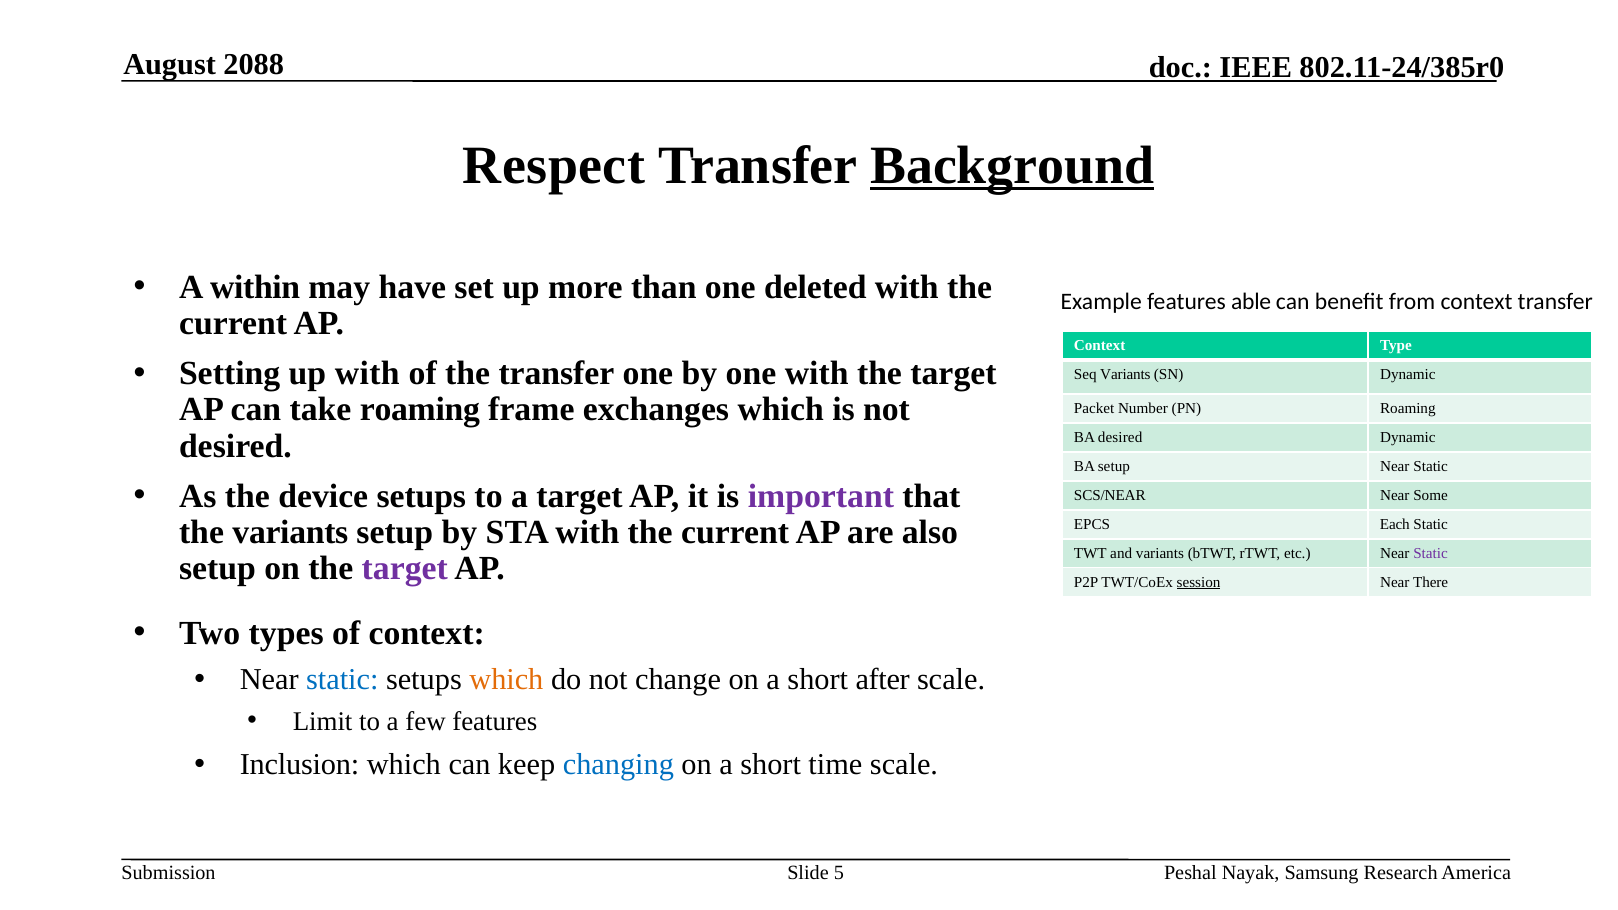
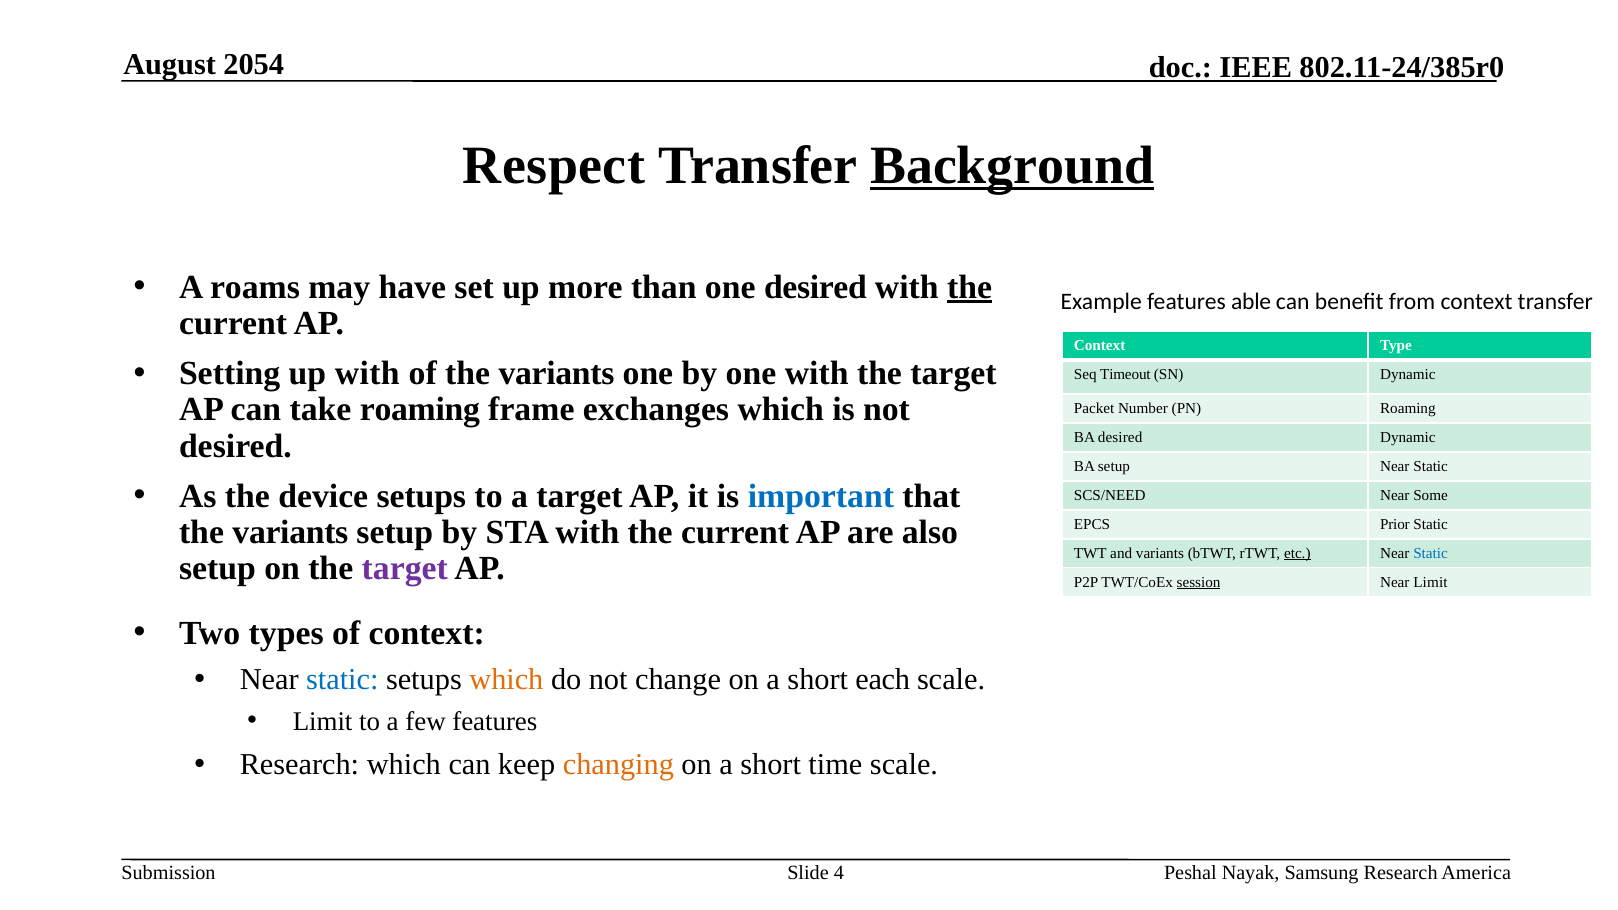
2088: 2088 -> 2054
within: within -> roams
one deleted: deleted -> desired
the at (970, 287) underline: none -> present
of the transfer: transfer -> variants
Seq Variants: Variants -> Timeout
important colour: purple -> blue
SCS/NEAR: SCS/NEAR -> SCS/NEED
Each: Each -> Prior
etc underline: none -> present
Static at (1431, 553) colour: purple -> blue
Near There: There -> Limit
after: after -> each
Inclusion at (300, 765): Inclusion -> Research
changing colour: blue -> orange
5: 5 -> 4
